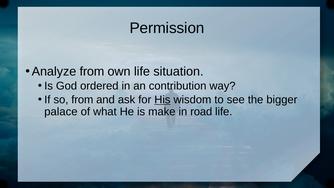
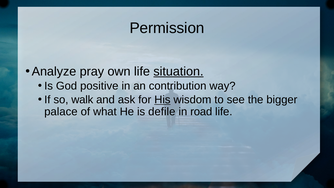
Analyze from: from -> pray
situation underline: none -> present
ordered: ordered -> positive
so from: from -> walk
make: make -> defile
